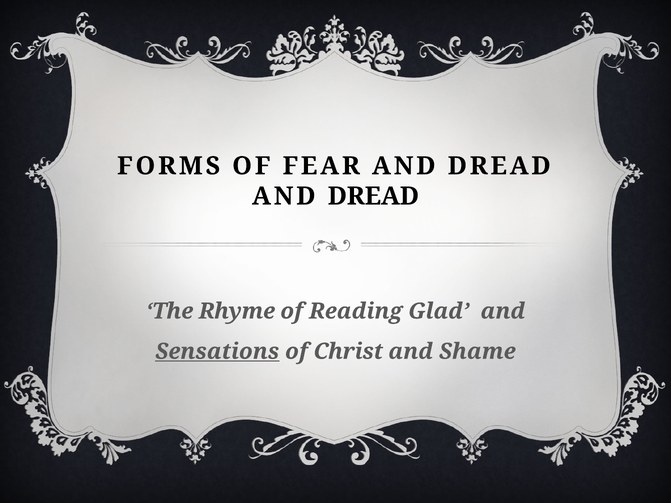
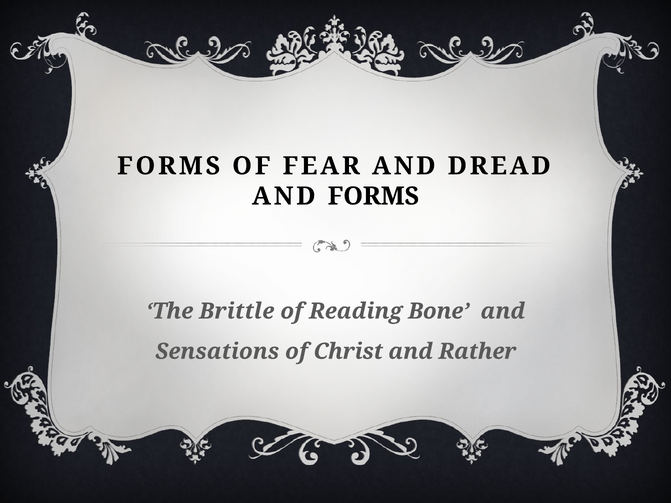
DREAD at (373, 196): DREAD -> FORMS
Rhyme: Rhyme -> Brittle
Glad: Glad -> Bone
Sensations underline: present -> none
Shame: Shame -> Rather
